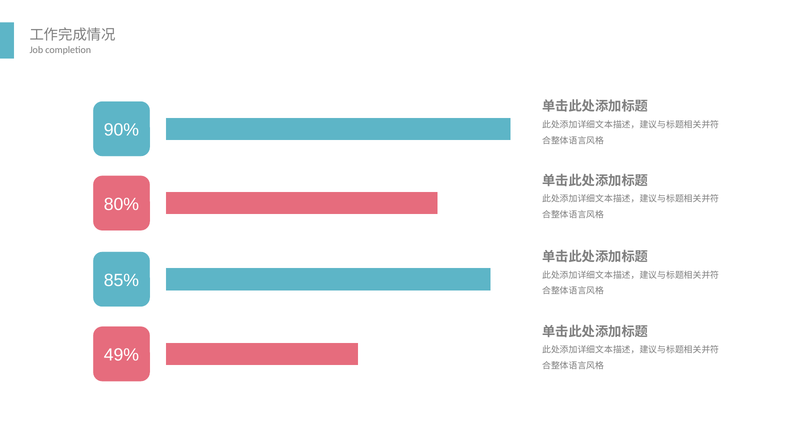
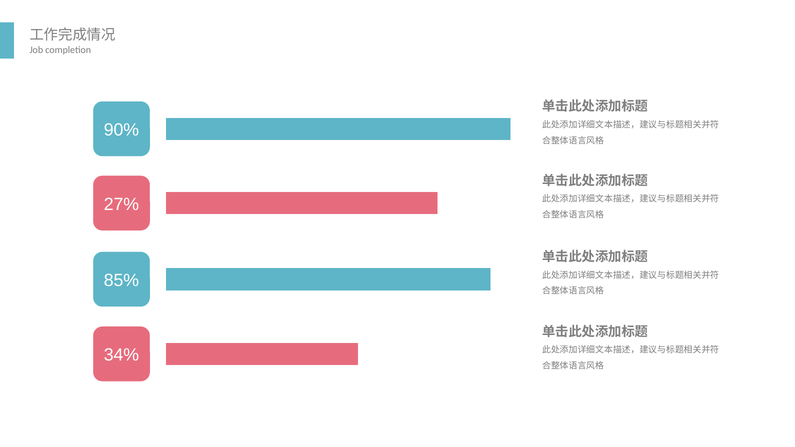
80%: 80% -> 27%
49%: 49% -> 34%
